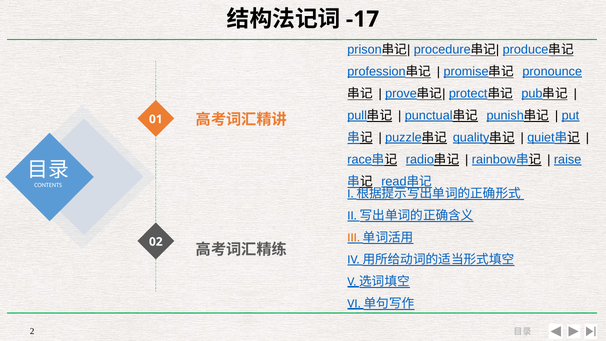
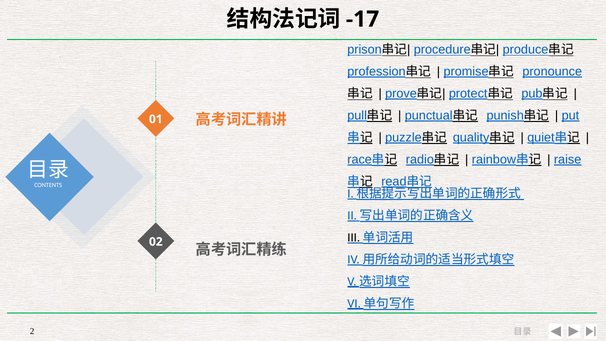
III colour: orange -> black
